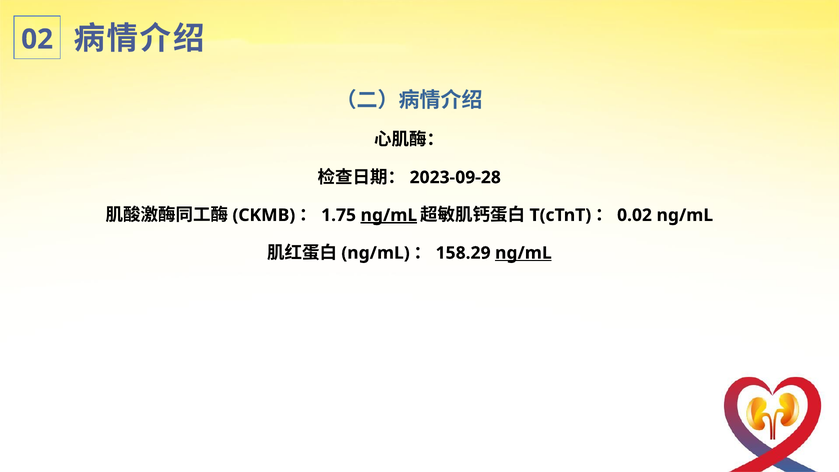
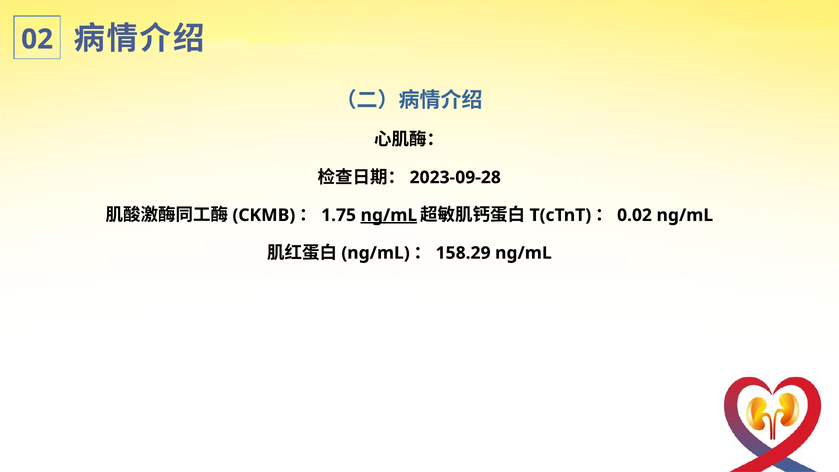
ng/mL at (523, 253) underline: present -> none
